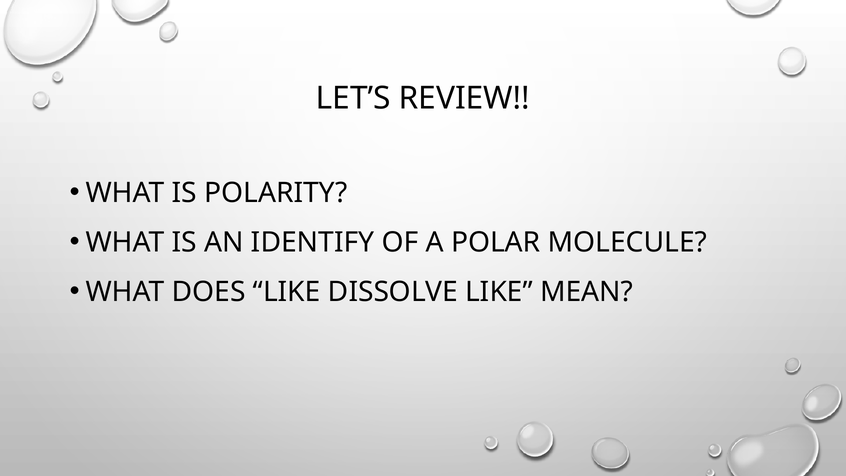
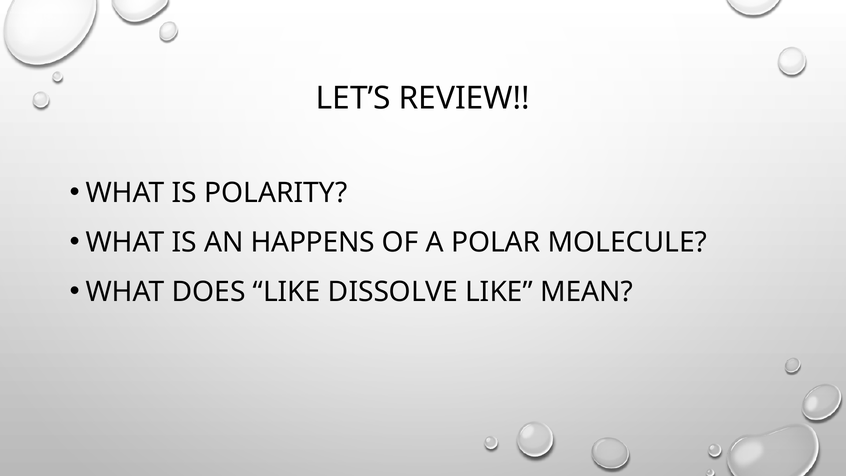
IDENTIFY: IDENTIFY -> HAPPENS
